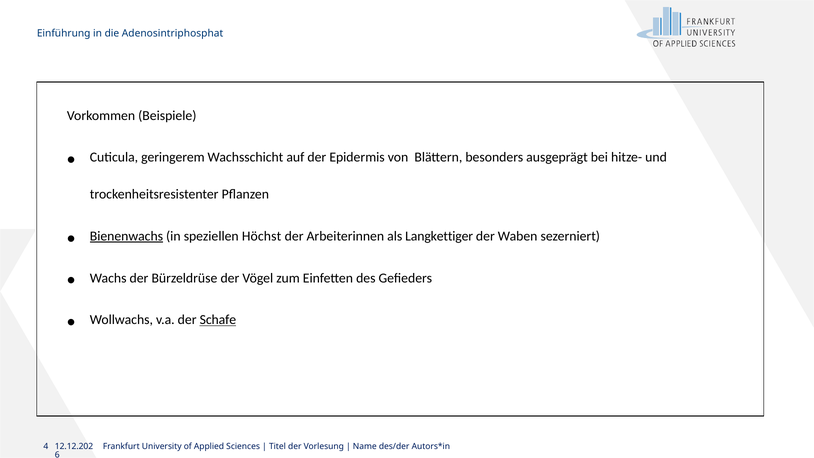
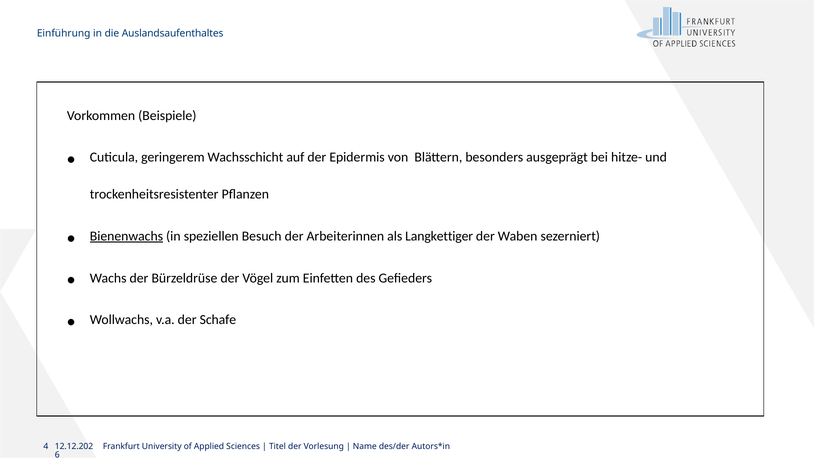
Adenosintriphosphat: Adenosintriphosphat -> Auslandsaufenthaltes
Höchst: Höchst -> Besuch
Schafe underline: present -> none
